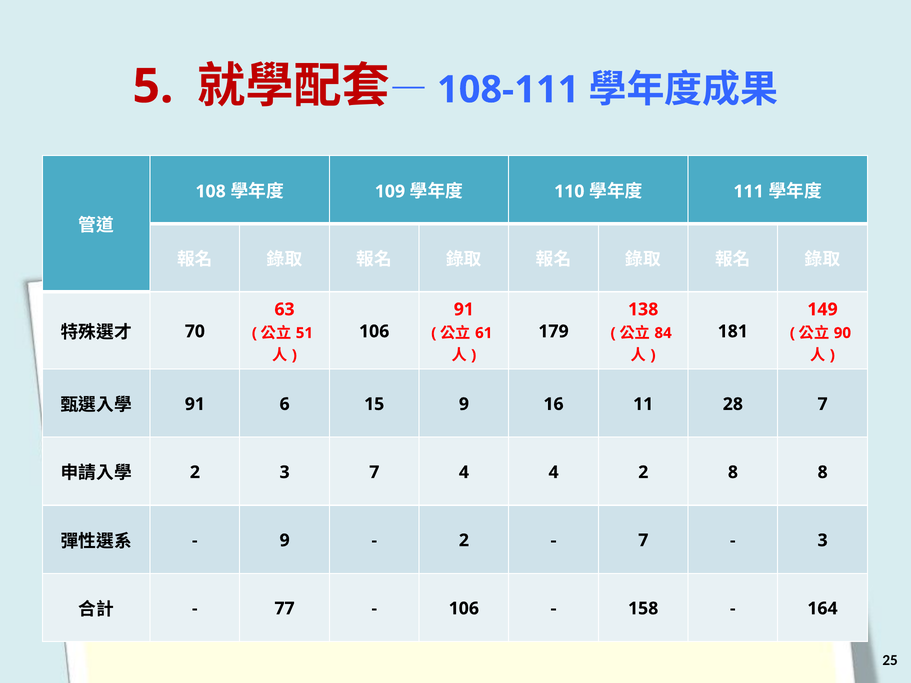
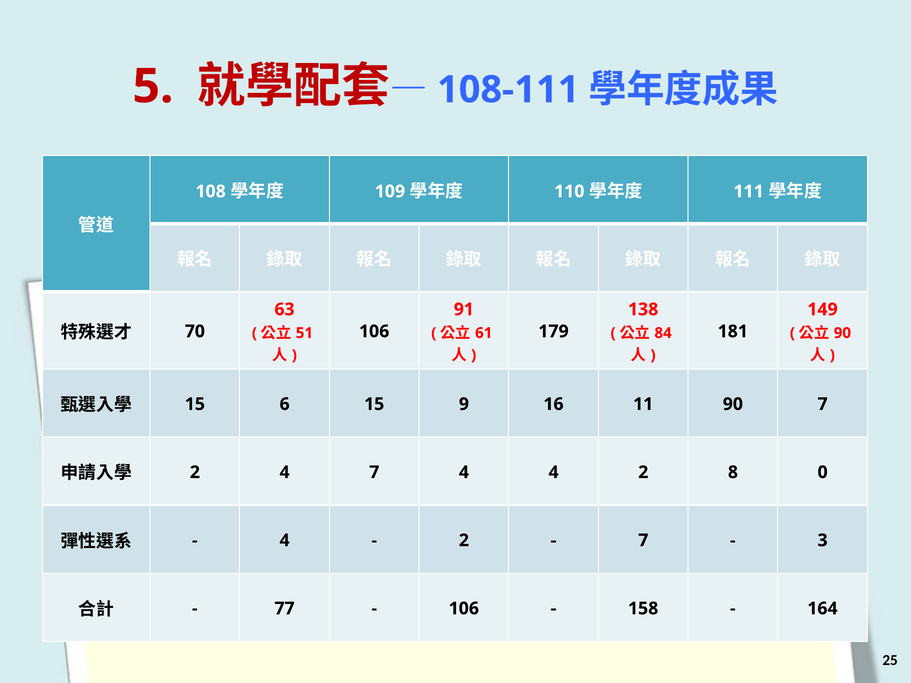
91 at (195, 404): 91 -> 15
11 28: 28 -> 90
2 3: 3 -> 4
8 8: 8 -> 0
9 at (285, 541): 9 -> 4
